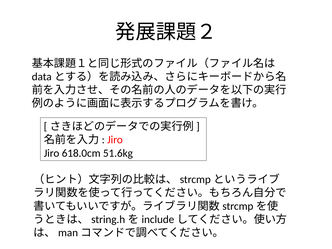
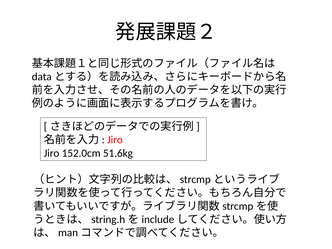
618.0cm: 618.0cm -> 152.0cm
